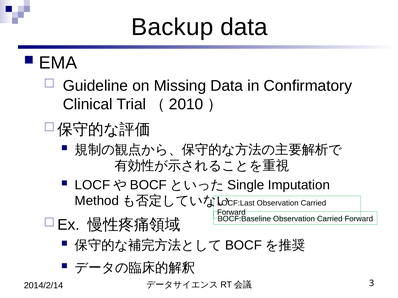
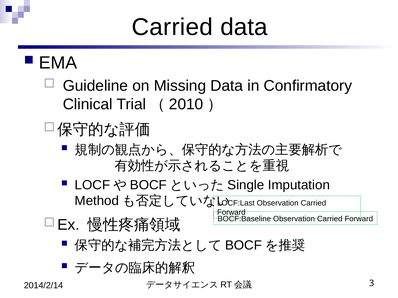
Backup at (172, 27): Backup -> Carried
